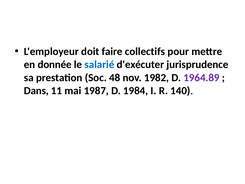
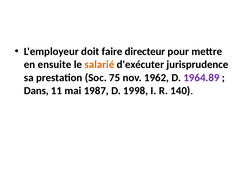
collectifs: collectifs -> directeur
donnée: donnée -> ensuite
salarié colour: blue -> orange
48: 48 -> 75
1982: 1982 -> 1962
1984: 1984 -> 1998
